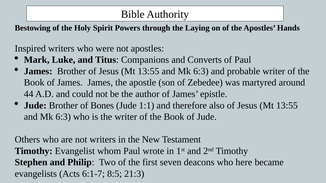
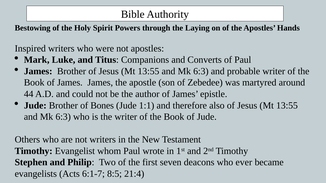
here: here -> ever
21:3: 21:3 -> 21:4
